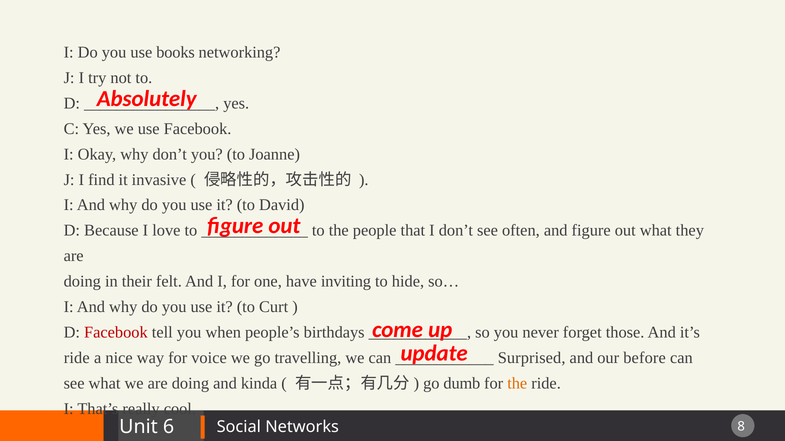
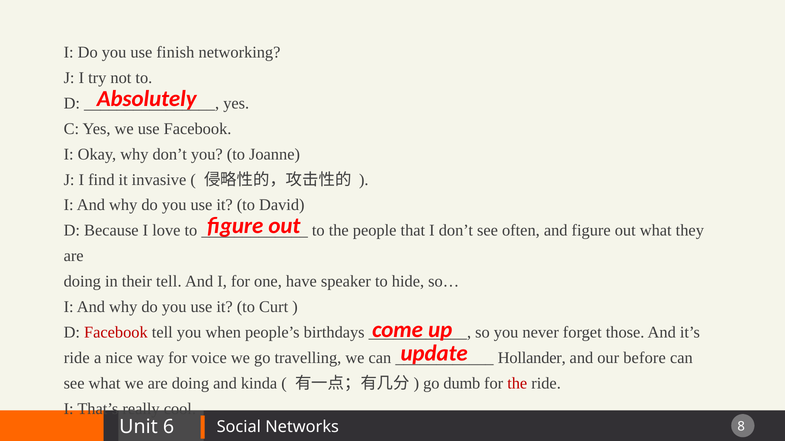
books: books -> finish
their felt: felt -> tell
inviting: inviting -> speaker
Surprised: Surprised -> Hollander
the at (517, 384) colour: orange -> red
